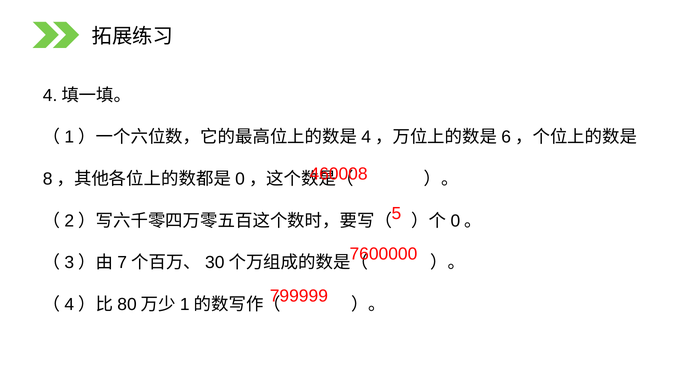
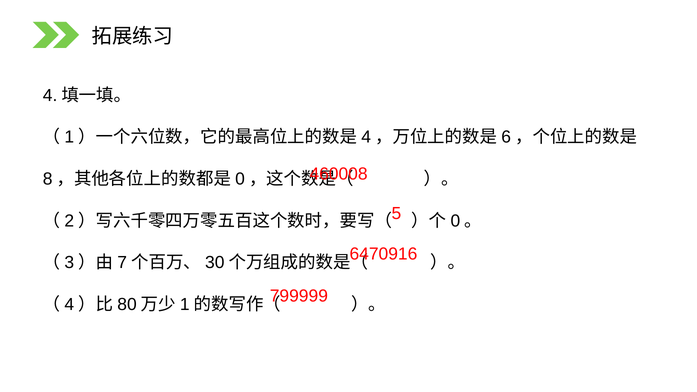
7600000: 7600000 -> 6470916
